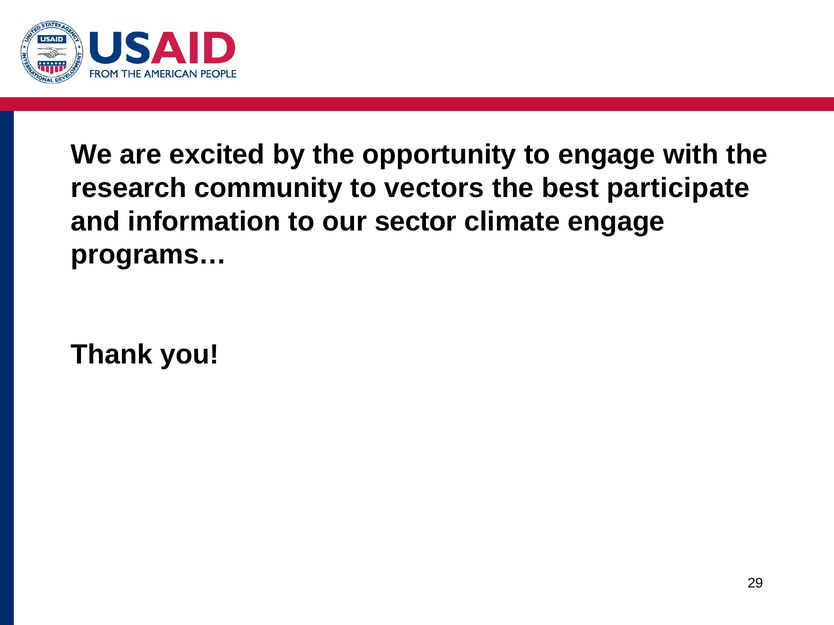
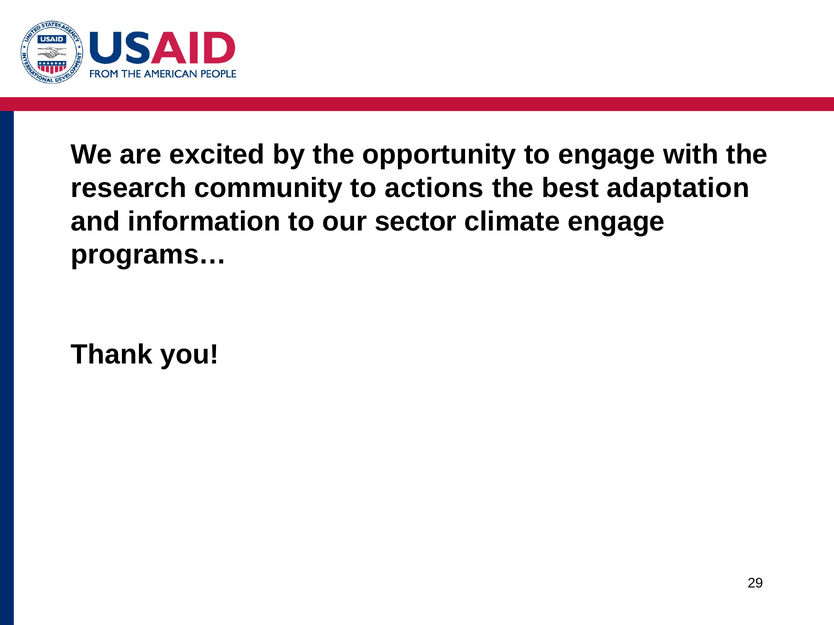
vectors: vectors -> actions
participate: participate -> adaptation
